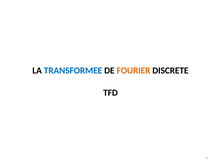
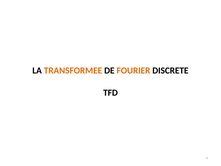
TRANSFORMEE colour: blue -> orange
